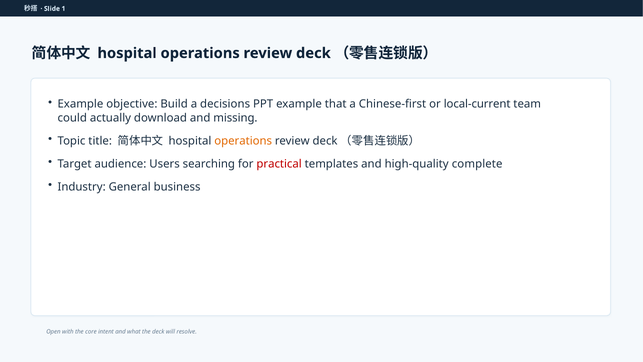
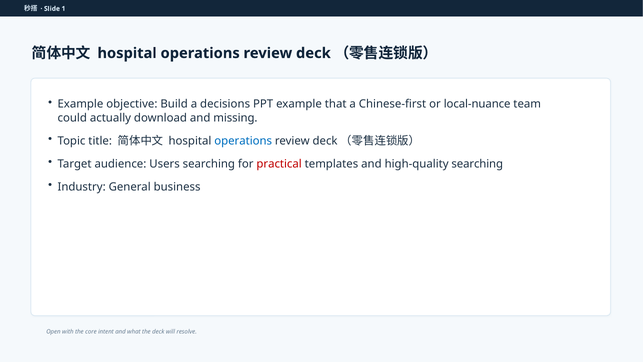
local-current: local-current -> local-nuance
operations at (243, 141) colour: orange -> blue
high-quality complete: complete -> searching
